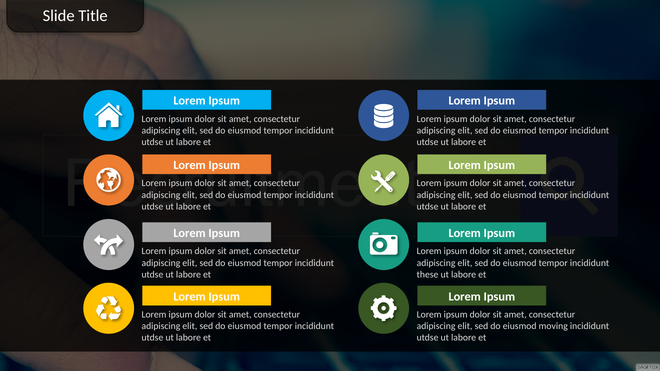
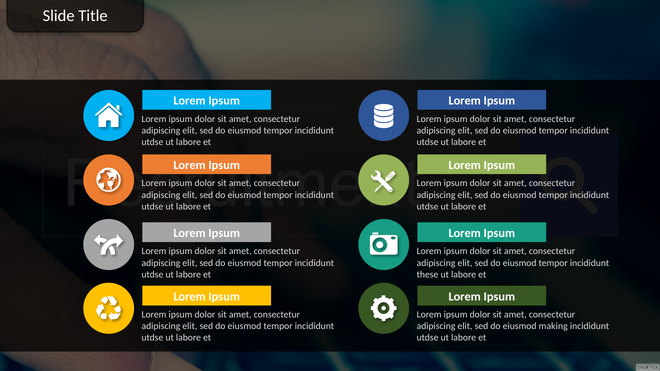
moving: moving -> making
